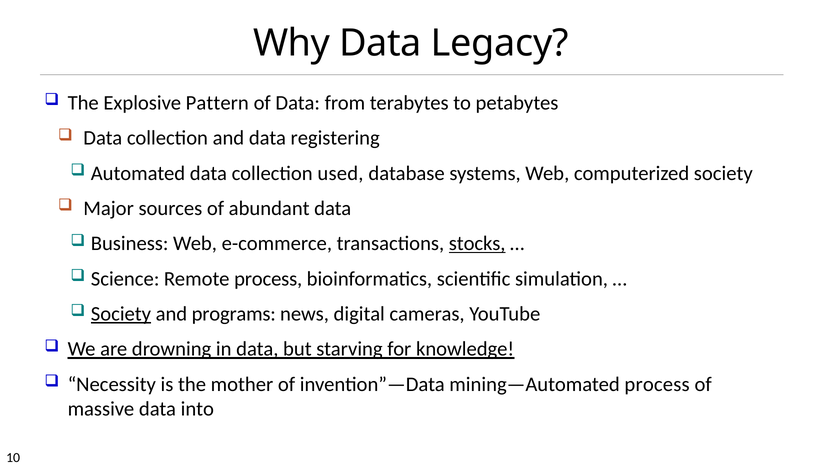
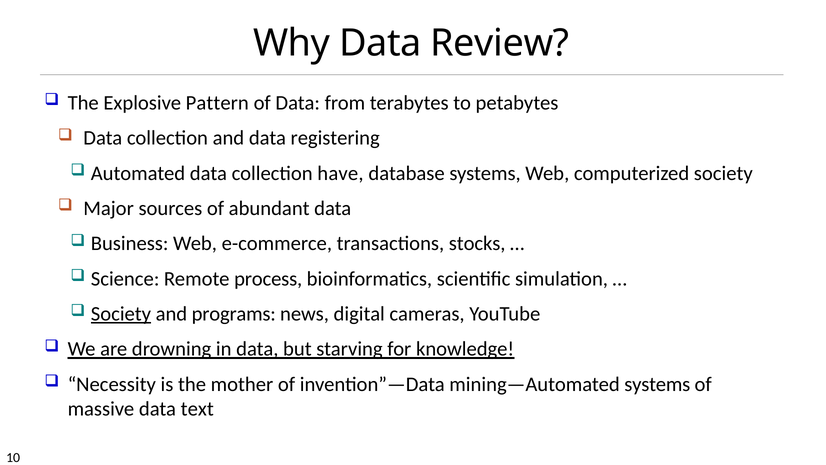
Legacy: Legacy -> Review
used: used -> have
stocks underline: present -> none
mining—Automated process: process -> systems
into: into -> text
